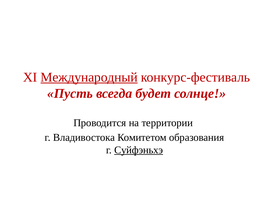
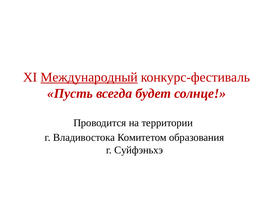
Суйфэньхэ underline: present -> none
